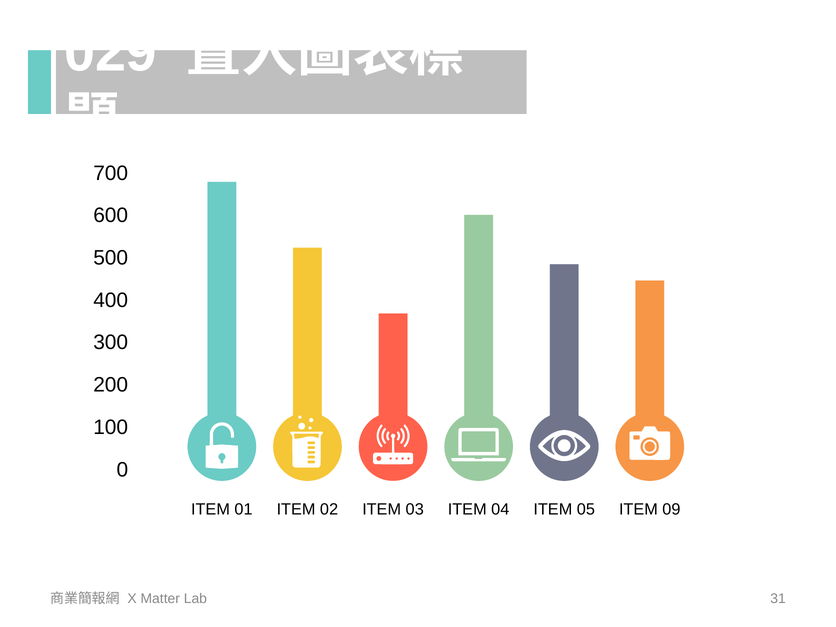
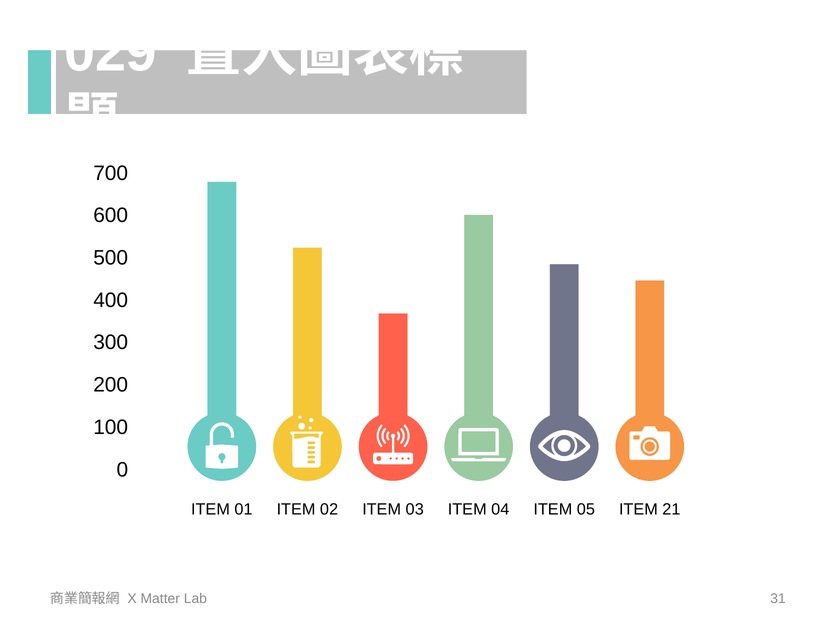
09: 09 -> 21
